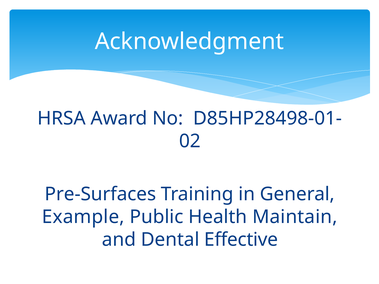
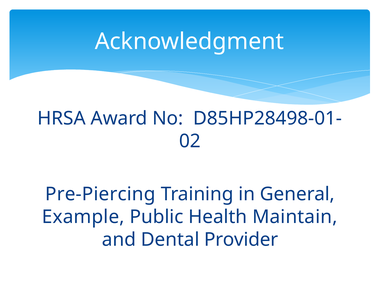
Pre-Surfaces: Pre-Surfaces -> Pre-Piercing
Effective: Effective -> Provider
